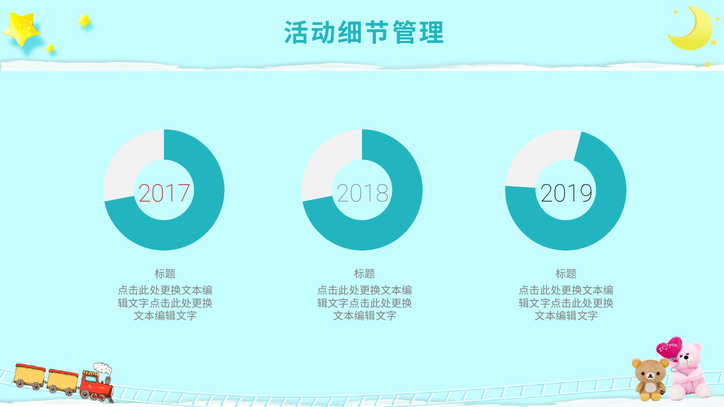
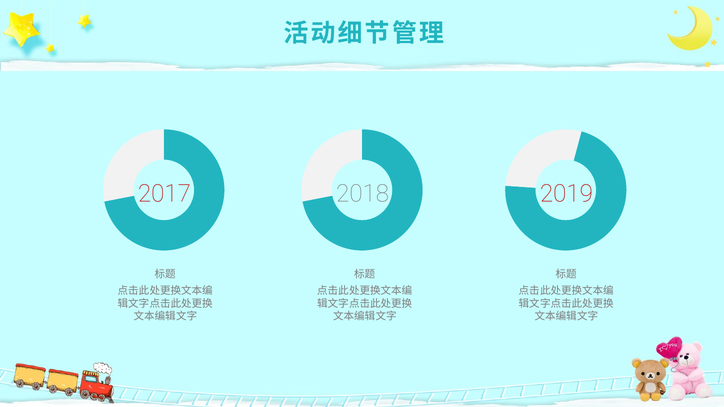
2019 colour: black -> red
